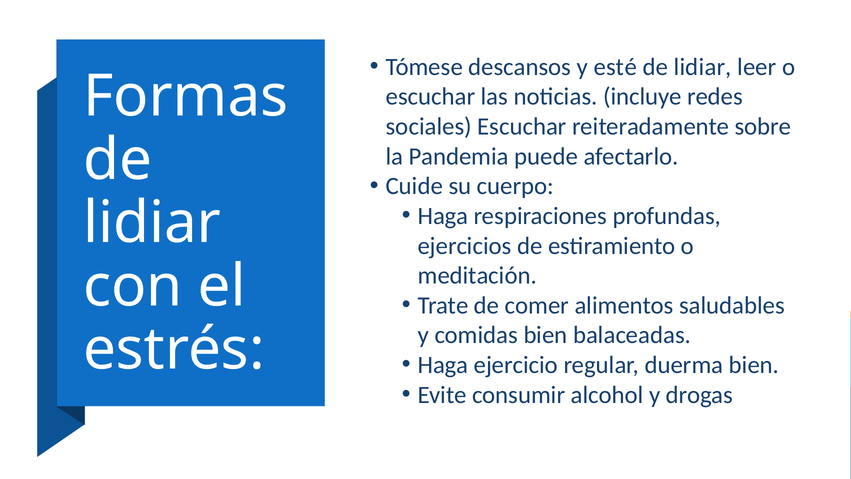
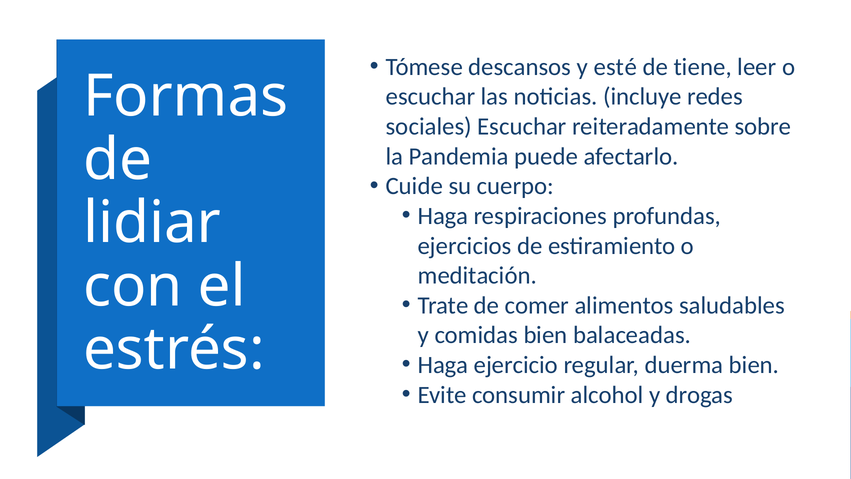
lidiar at (703, 67): lidiar -> tiene
